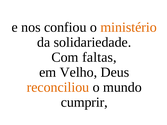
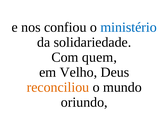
ministério colour: orange -> blue
faltas: faltas -> quem
cumprir: cumprir -> oriundo
